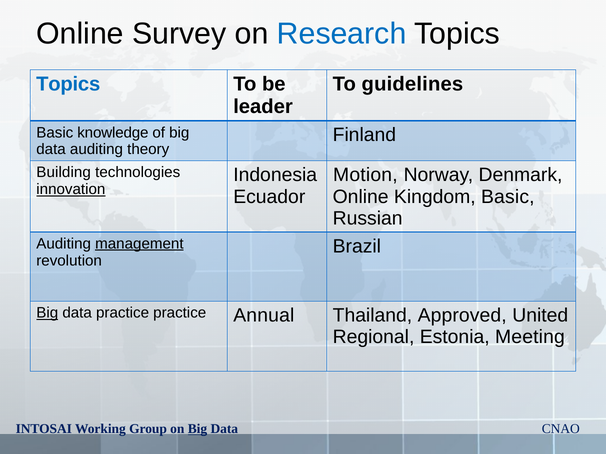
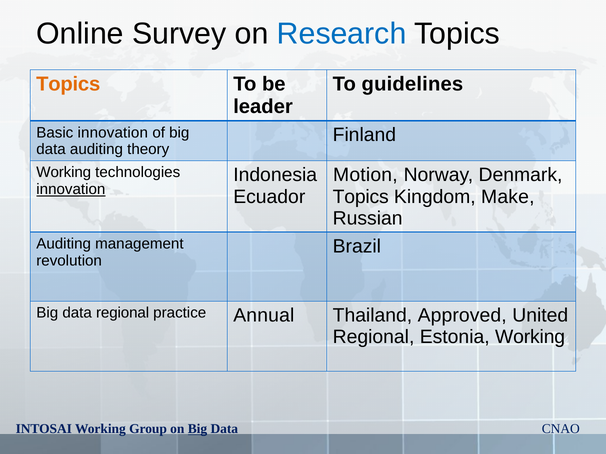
Topics at (68, 84) colour: blue -> orange
Basic knowledge: knowledge -> innovation
Building at (64, 173): Building -> Working
Online at (361, 197): Online -> Topics
Kingdom Basic: Basic -> Make
management underline: present -> none
Big at (47, 313) underline: present -> none
data practice: practice -> regional
Estonia Meeting: Meeting -> Working
